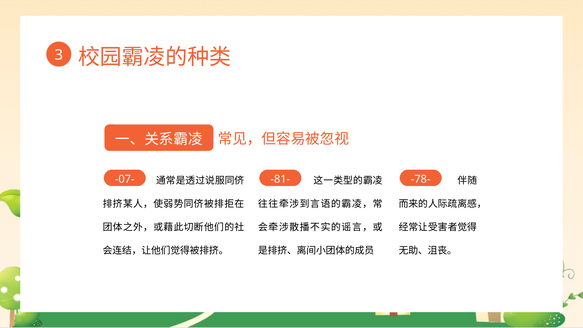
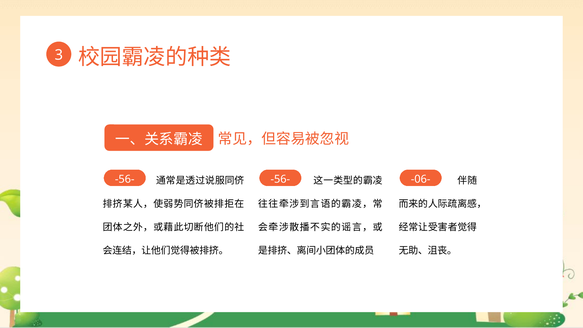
-07- at (125, 179): -07- -> -56-
-81- at (280, 179): -81- -> -56-
-78-: -78- -> -06-
